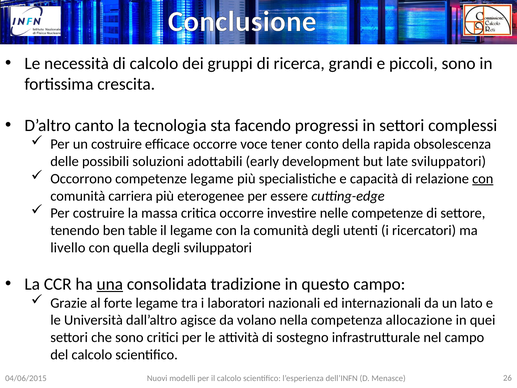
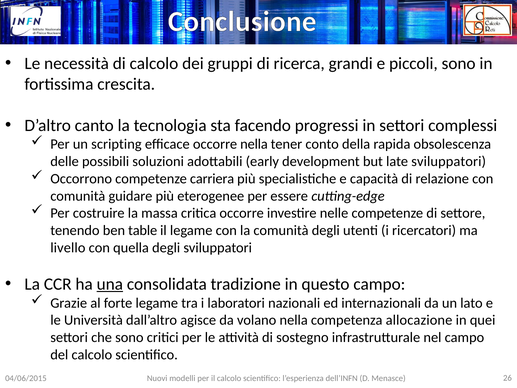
un costruire: costruire -> scripting
occorre voce: voce -> nella
competenze legame: legame -> carriera
con at (483, 179) underline: present -> none
carriera: carriera -> guidare
